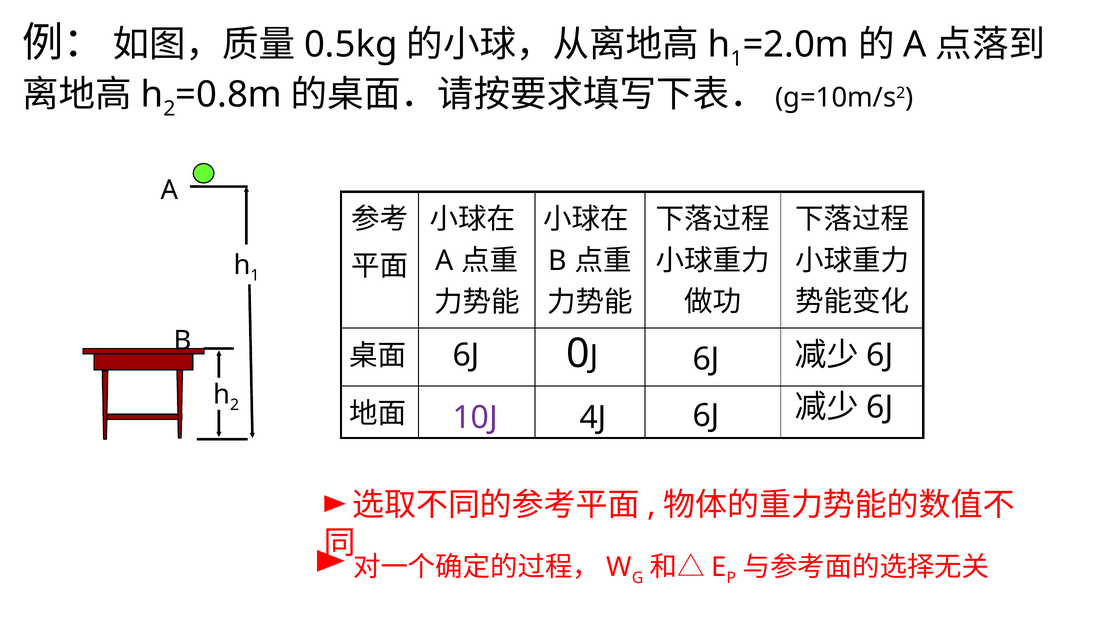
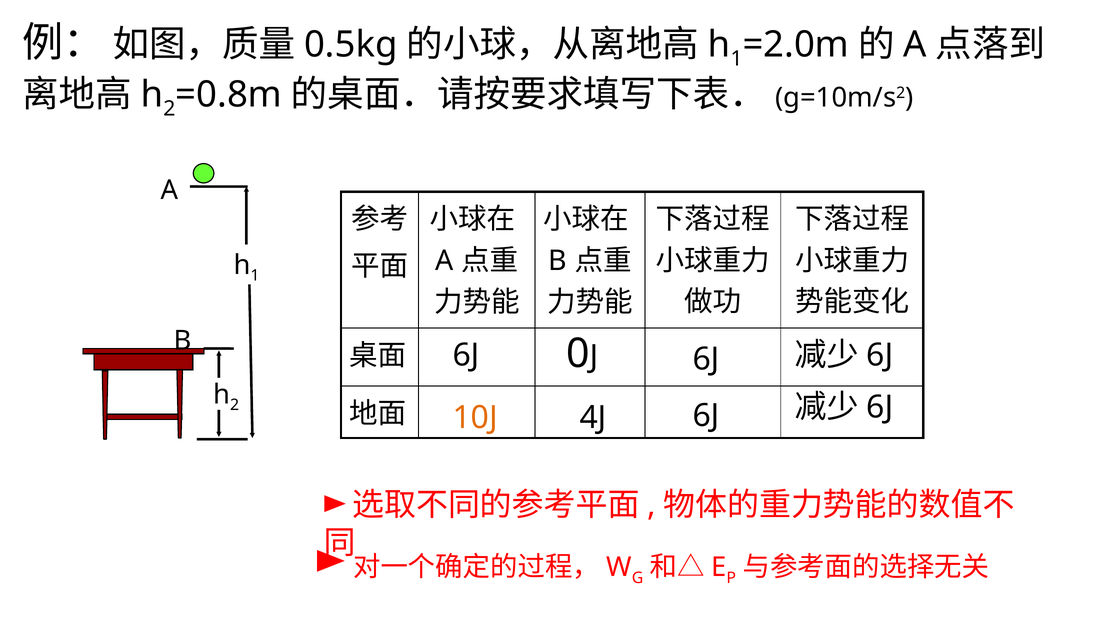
10J colour: purple -> orange
